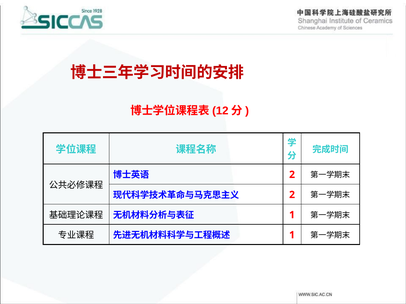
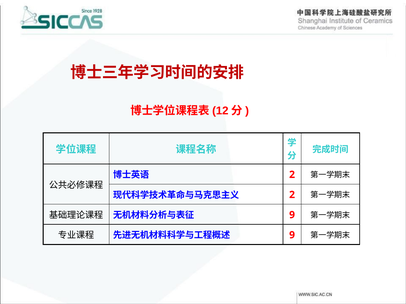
1 at (292, 215): 1 -> 9
1 at (292, 235): 1 -> 9
